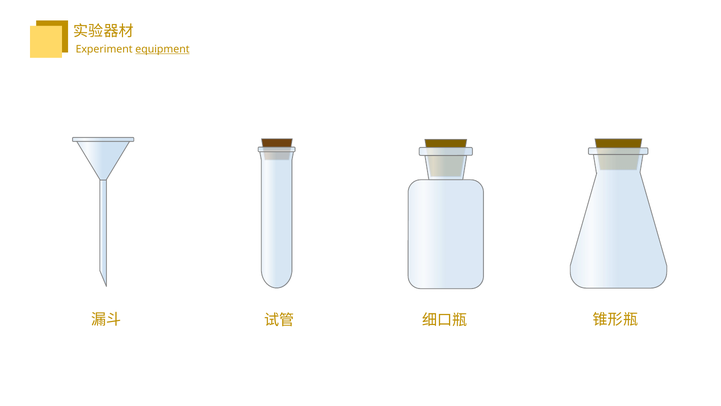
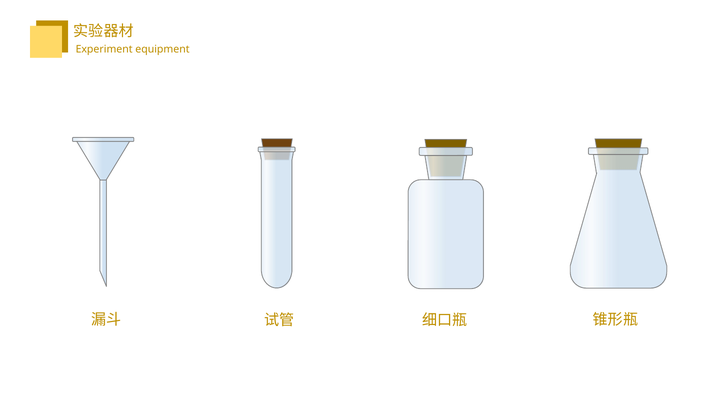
equipment underline: present -> none
